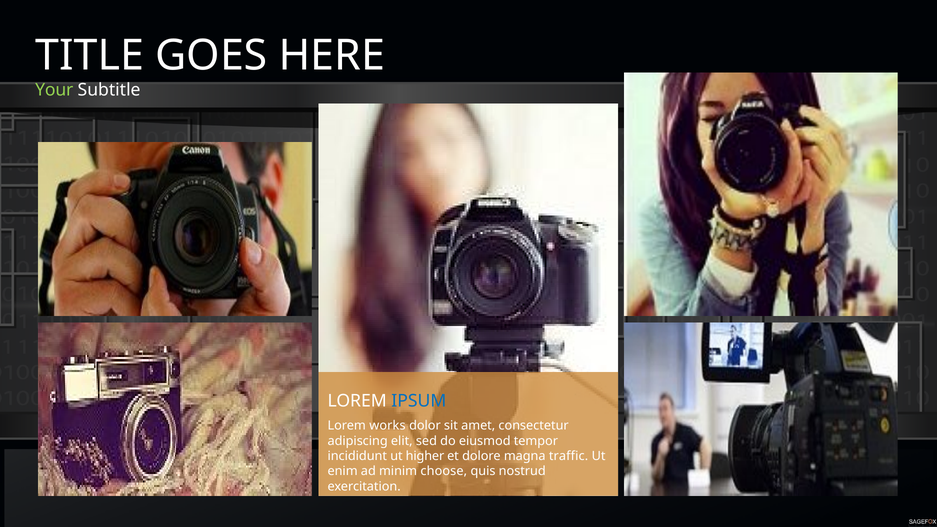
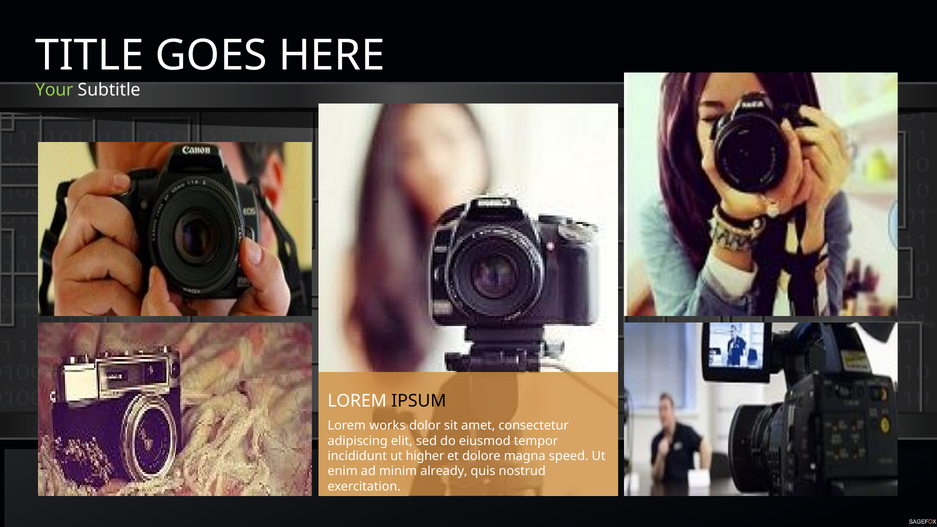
IPSUM colour: blue -> black
traffic: traffic -> speed
choose: choose -> already
